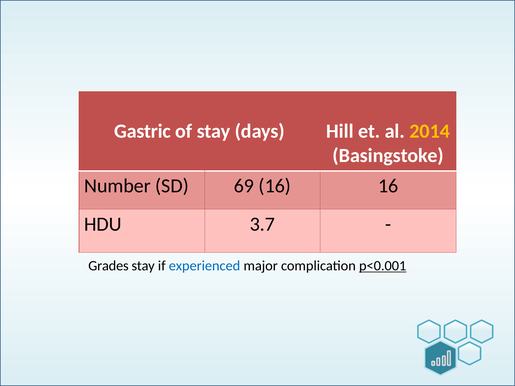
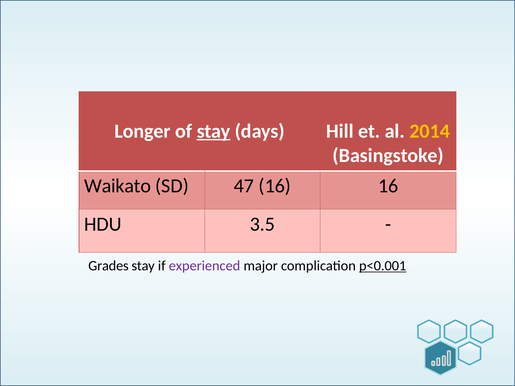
Gastric: Gastric -> Longer
stay at (214, 131) underline: none -> present
Number: Number -> Waikato
69: 69 -> 47
3.7: 3.7 -> 3.5
experienced colour: blue -> purple
